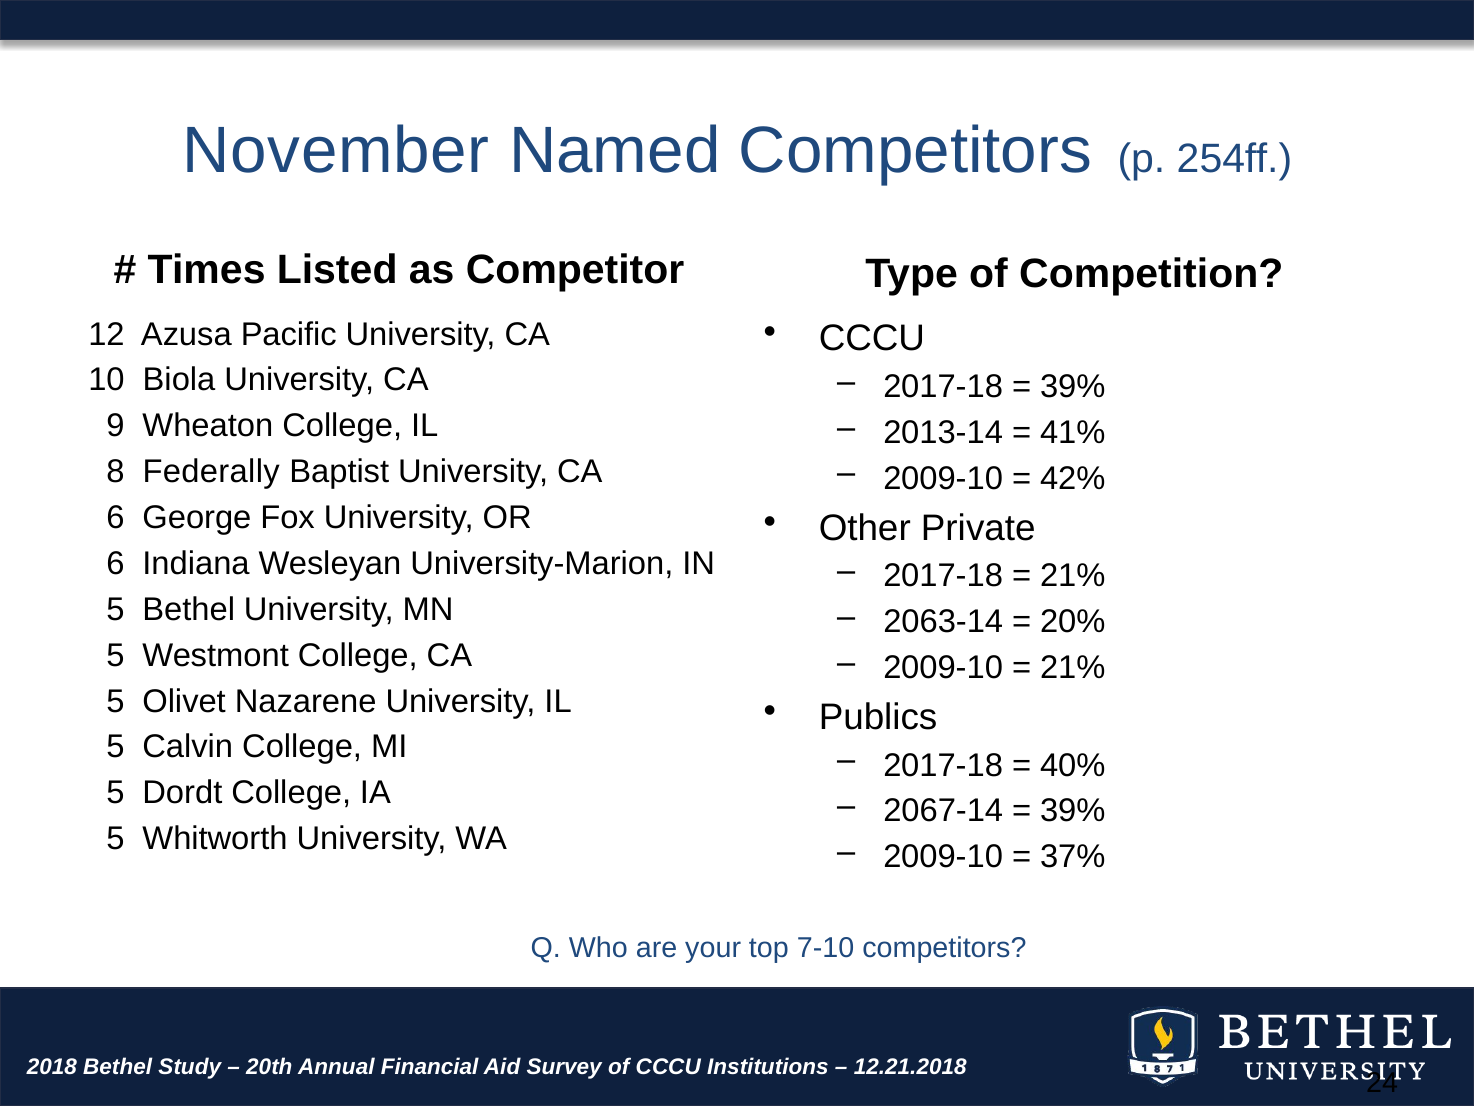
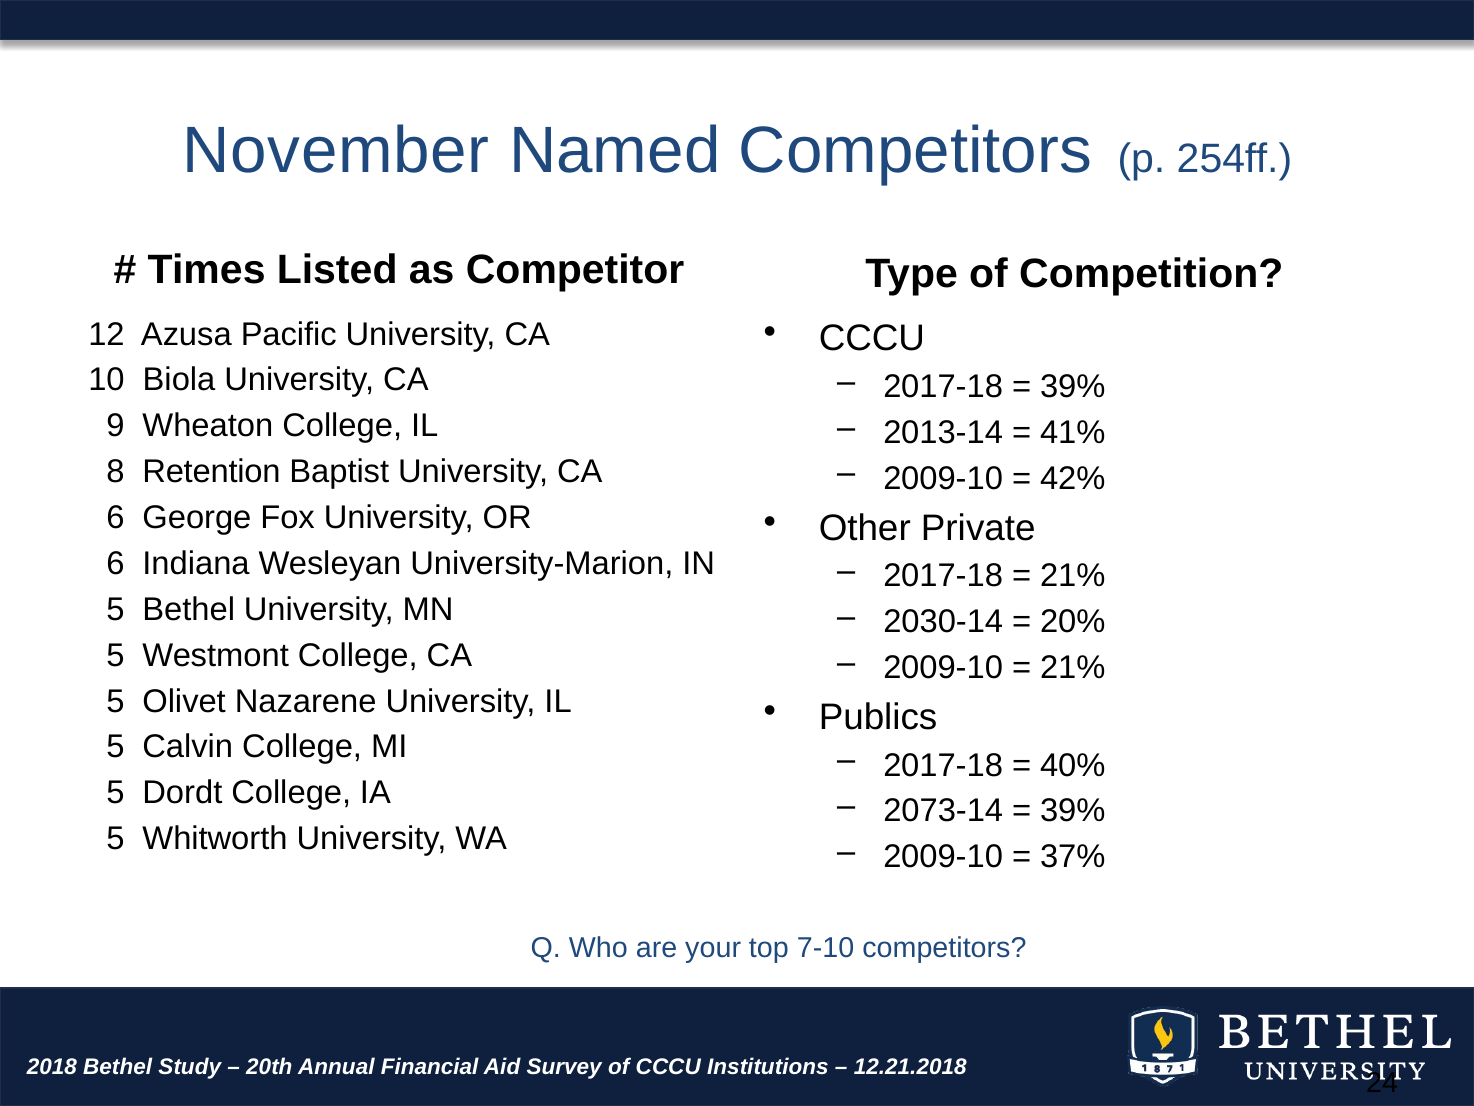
Federally: Federally -> Retention
2063-14: 2063-14 -> 2030-14
2067-14: 2067-14 -> 2073-14
